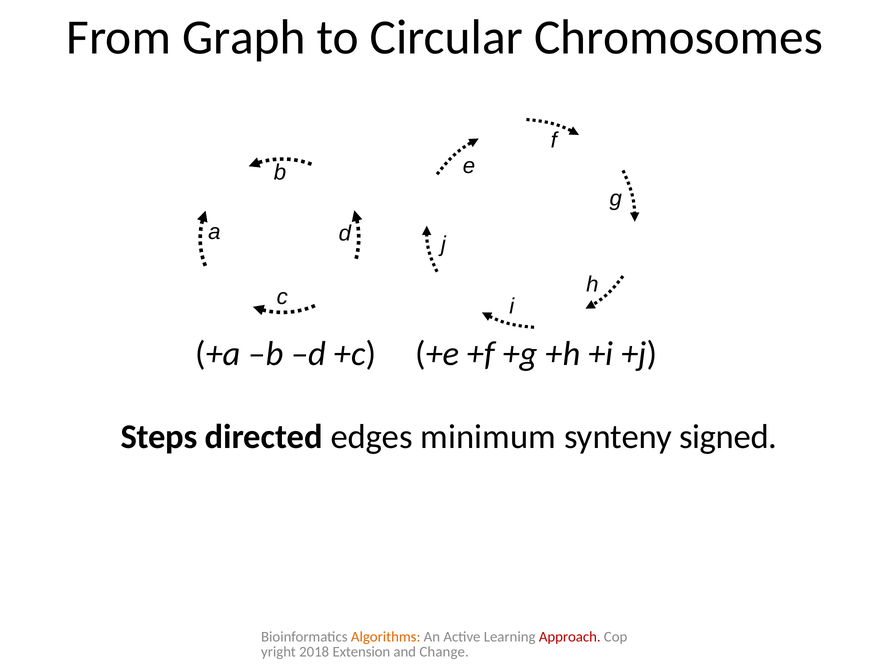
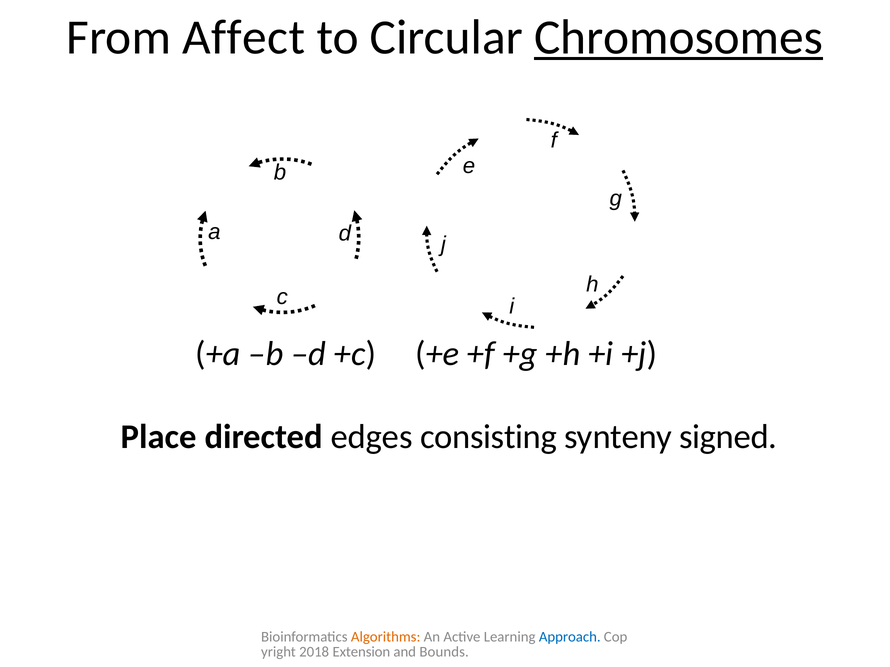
Graph: Graph -> Affect
Chromosomes underline: none -> present
Steps: Steps -> Place
minimum: minimum -> consisting
Approach colour: red -> blue
Change: Change -> Bounds
